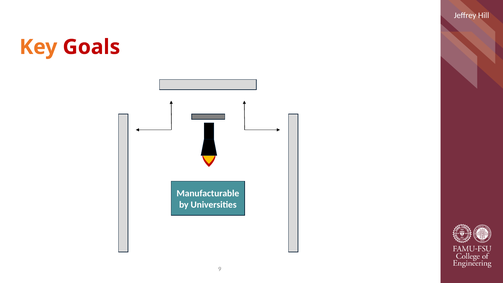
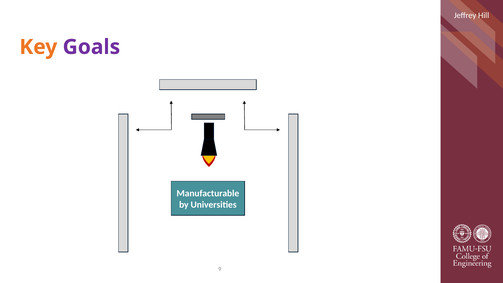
Goals colour: red -> purple
